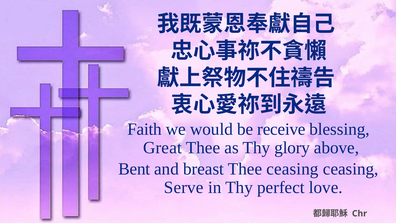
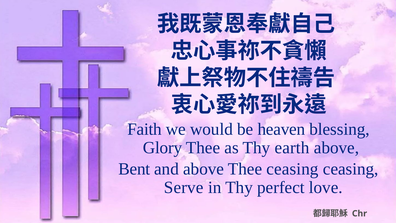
receive: receive -> heaven
Great: Great -> Glory
glory: glory -> earth
and breast: breast -> above
